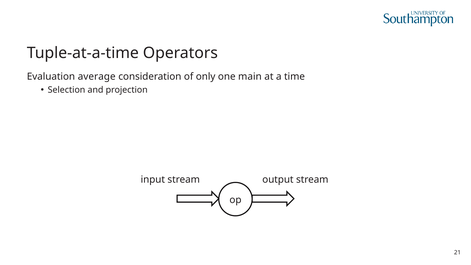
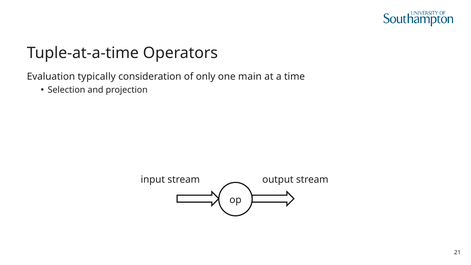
average: average -> typically
